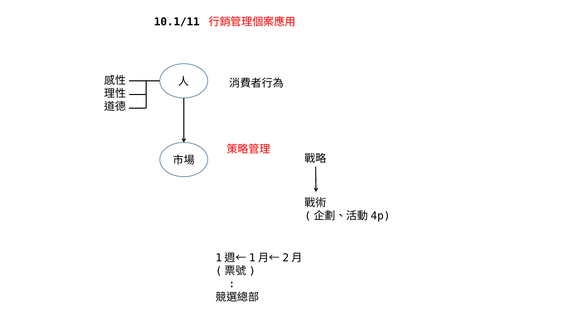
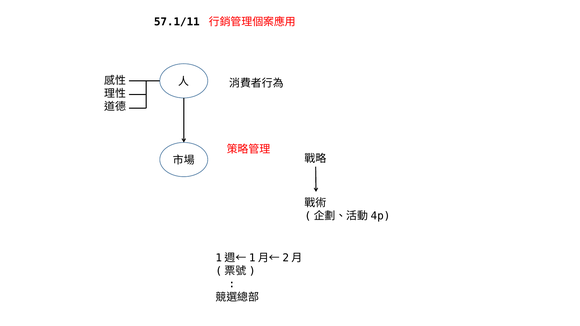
10.1/11: 10.1/11 -> 57.1/11
